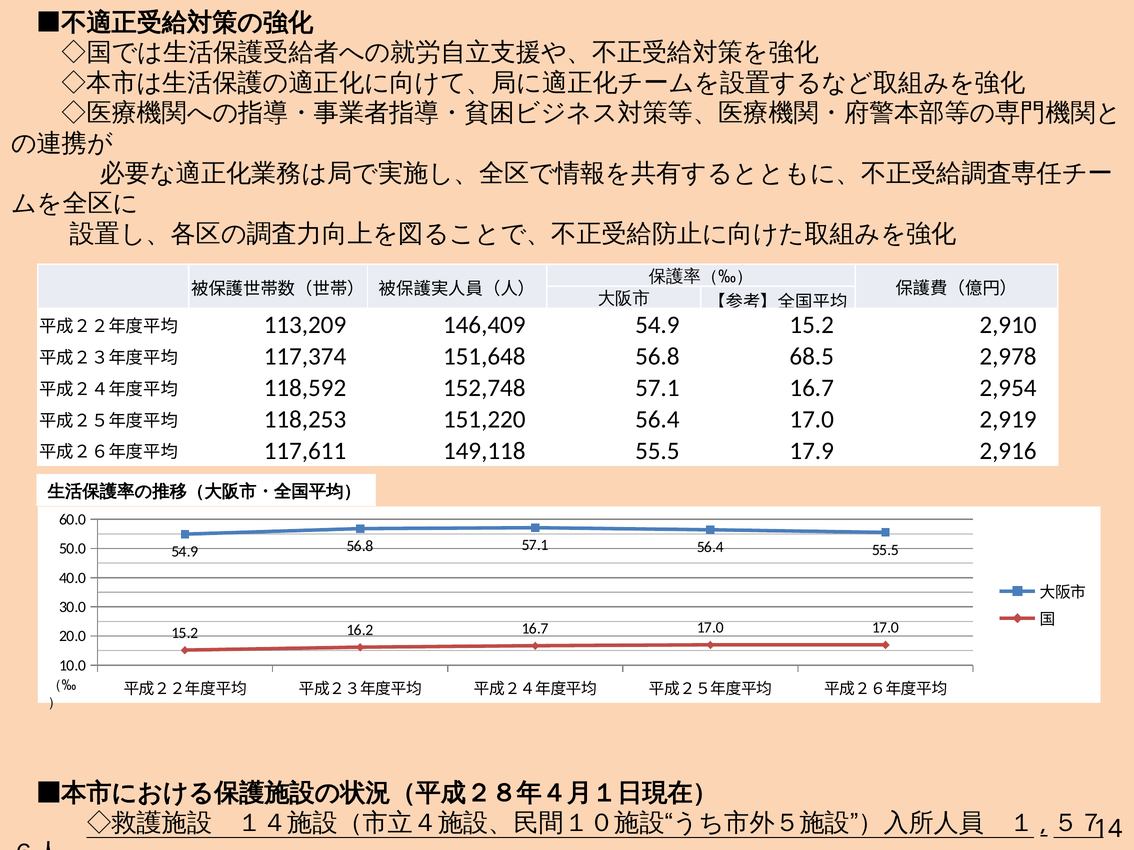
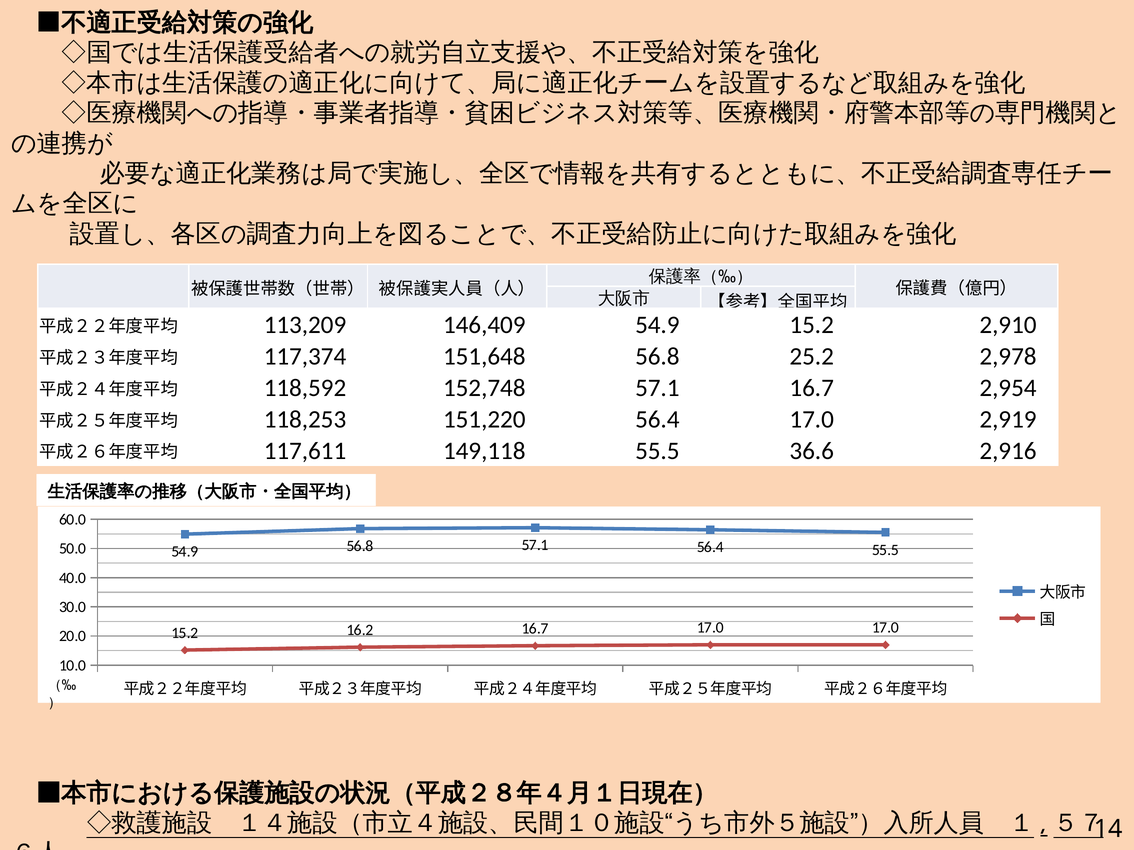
68.5: 68.5 -> 25.2
17.9: 17.9 -> 36.6
